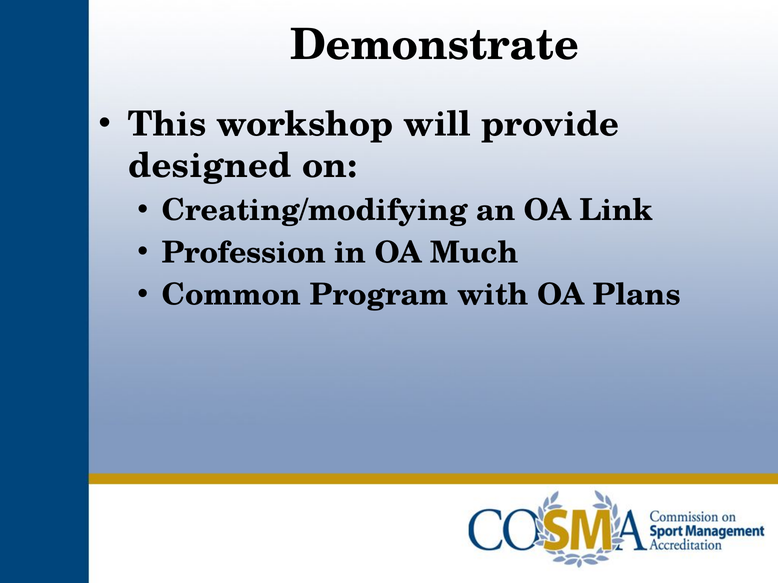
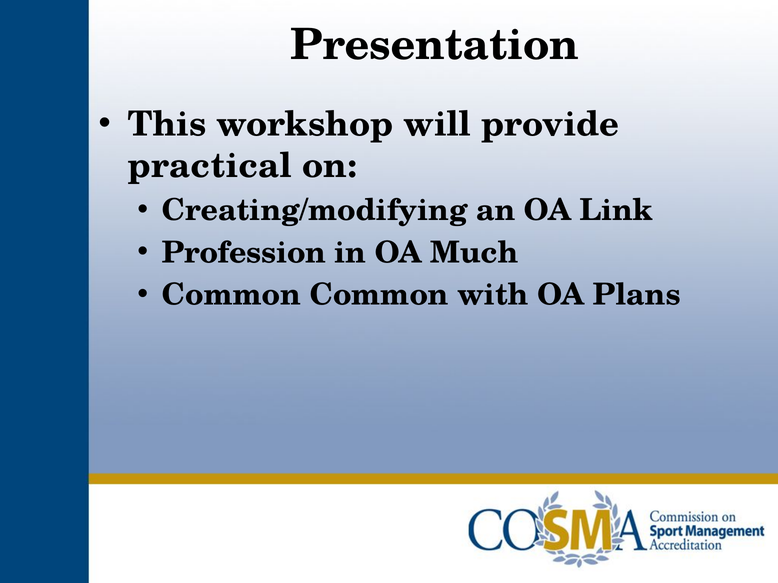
Demonstrate: Demonstrate -> Presentation
designed: designed -> practical
Common Program: Program -> Common
